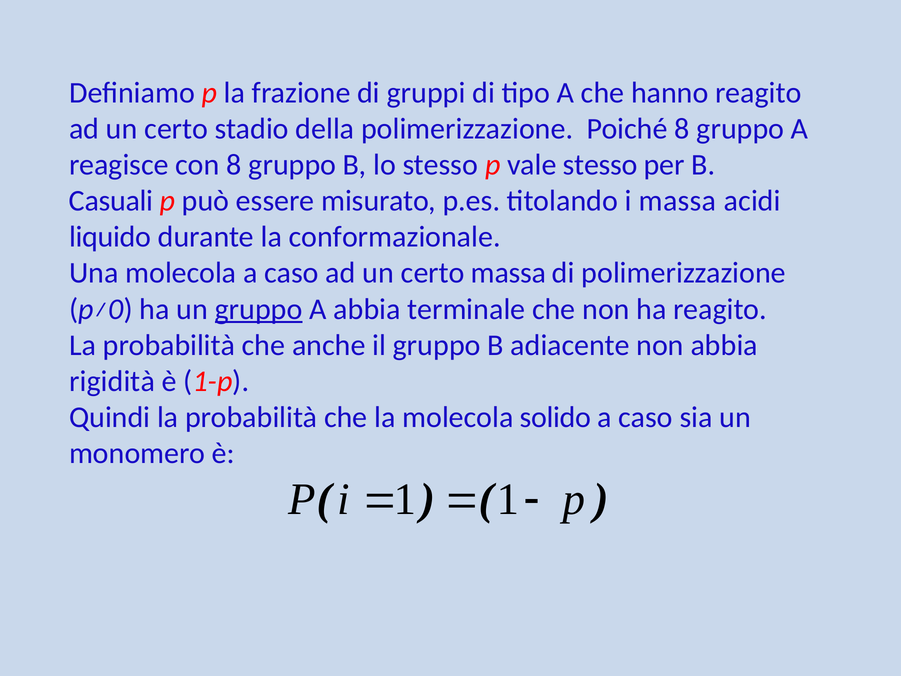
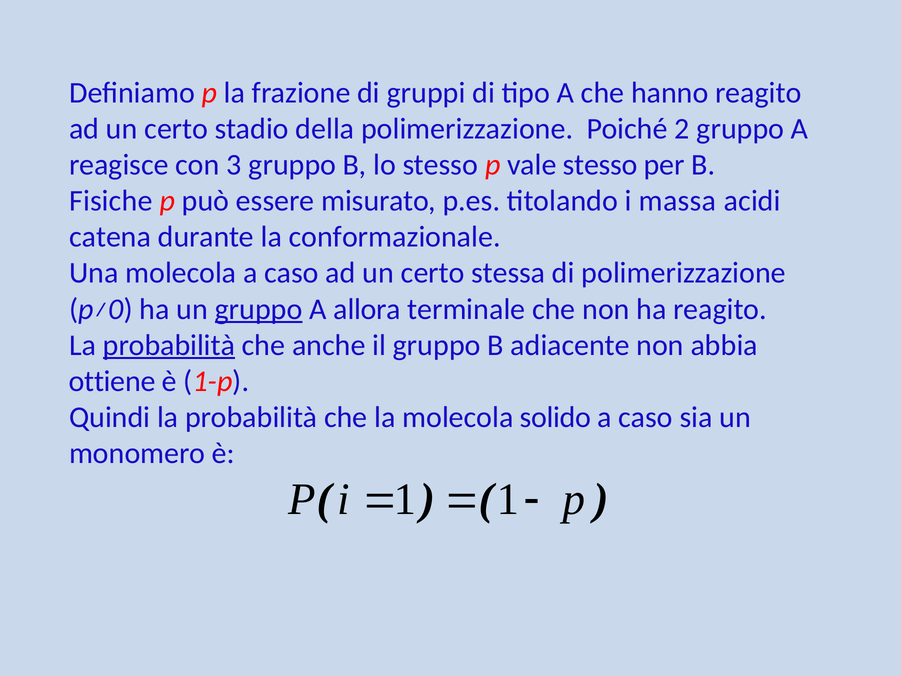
Poiché 8: 8 -> 2
con 8: 8 -> 3
Casuali: Casuali -> Fisiche
liquido: liquido -> catena
certo massa: massa -> stessa
A abbia: abbia -> allora
probabilità at (169, 345) underline: none -> present
rigidità: rigidità -> ottiene
